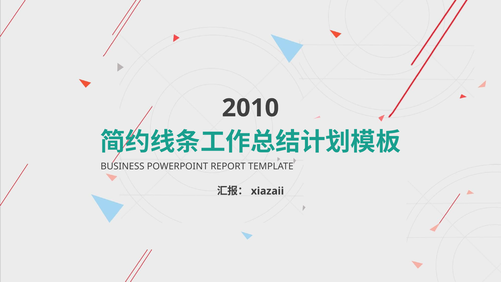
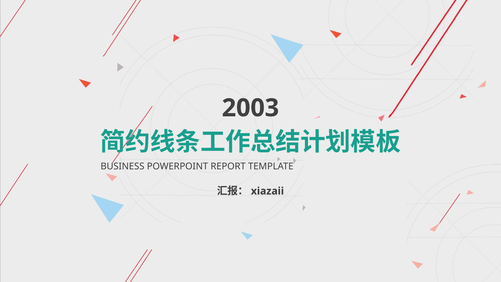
2010: 2010 -> 2003
